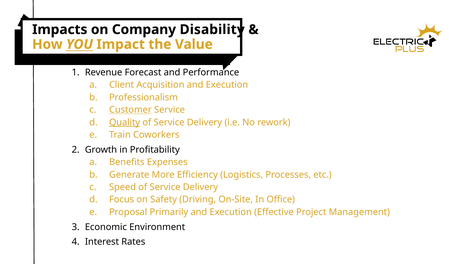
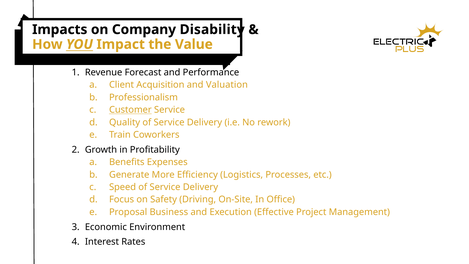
Acquisition and Execution: Execution -> Valuation
Quality underline: present -> none
Primarily: Primarily -> Business
